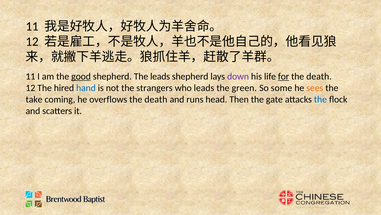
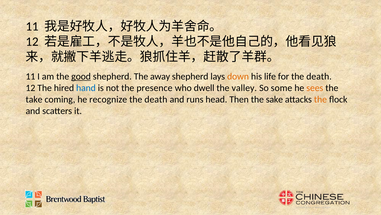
The leads: leads -> away
down colour: purple -> orange
for underline: present -> none
strangers: strangers -> presence
who leads: leads -> dwell
green: green -> valley
overflows: overflows -> recognize
gate: gate -> sake
the at (320, 99) colour: blue -> orange
